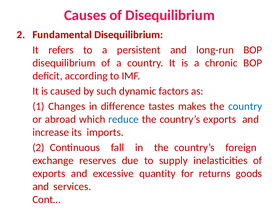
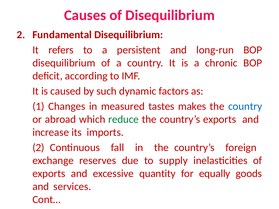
difference: difference -> measured
reduce colour: blue -> green
returns: returns -> equally
